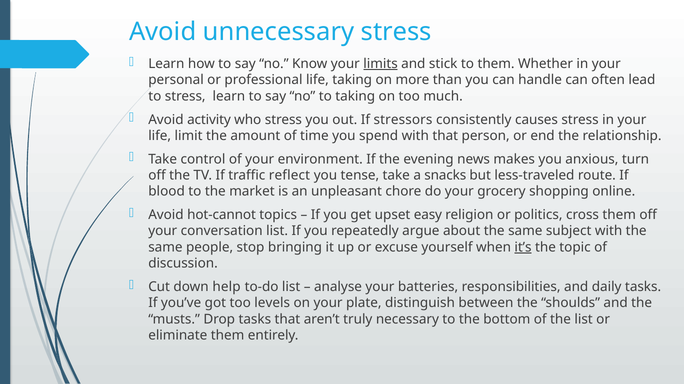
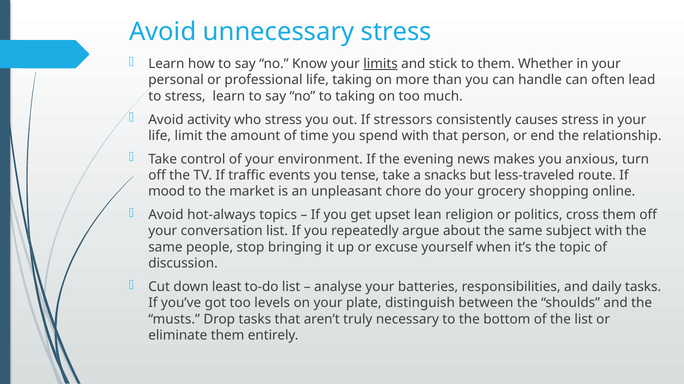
reflect: reflect -> events
blood: blood -> mood
hot-cannot: hot-cannot -> hot-always
easy: easy -> lean
it’s underline: present -> none
help: help -> least
